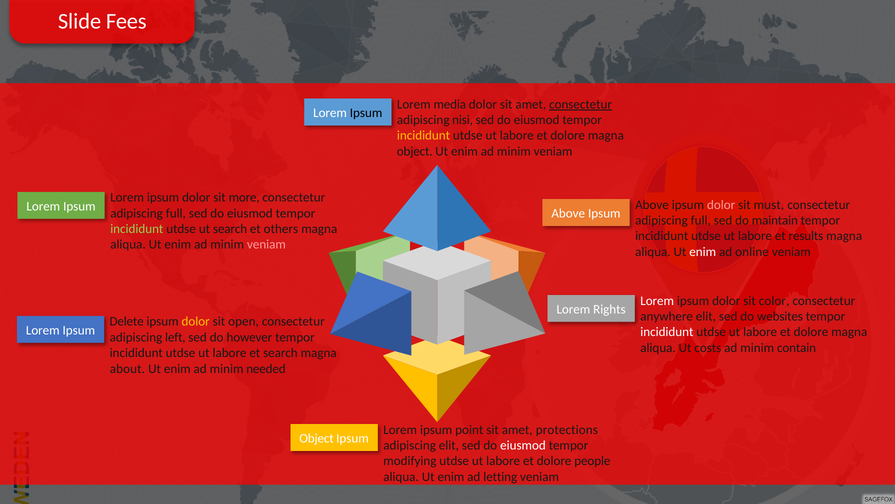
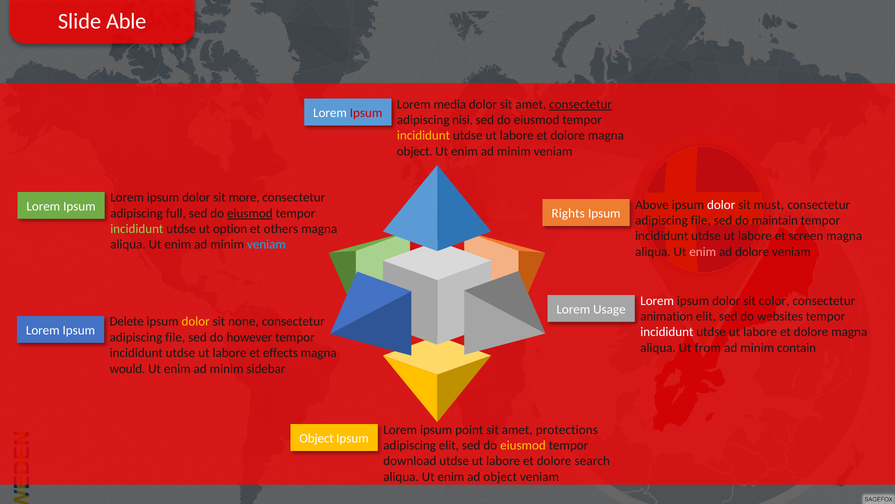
Fees: Fees -> Able
Ipsum at (366, 113) colour: black -> red
dolor at (721, 205) colour: pink -> white
eiusmod at (250, 213) underline: none -> present
Above at (568, 213): Above -> Rights
full at (701, 220): full -> file
ut search: search -> option
results: results -> screen
veniam at (266, 244) colour: pink -> light blue
enim at (703, 252) colour: white -> pink
ad online: online -> dolore
Rights: Rights -> Usage
anywhere: anywhere -> animation
open: open -> none
left at (175, 337): left -> file
costs: costs -> from
et search: search -> effects
about: about -> would
needed: needed -> sidebar
eiusmod at (523, 445) colour: white -> yellow
modifying: modifying -> download
people: people -> search
ad letting: letting -> object
